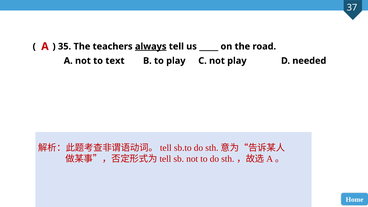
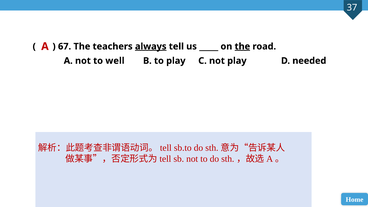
35: 35 -> 67
the at (242, 46) underline: none -> present
text: text -> well
